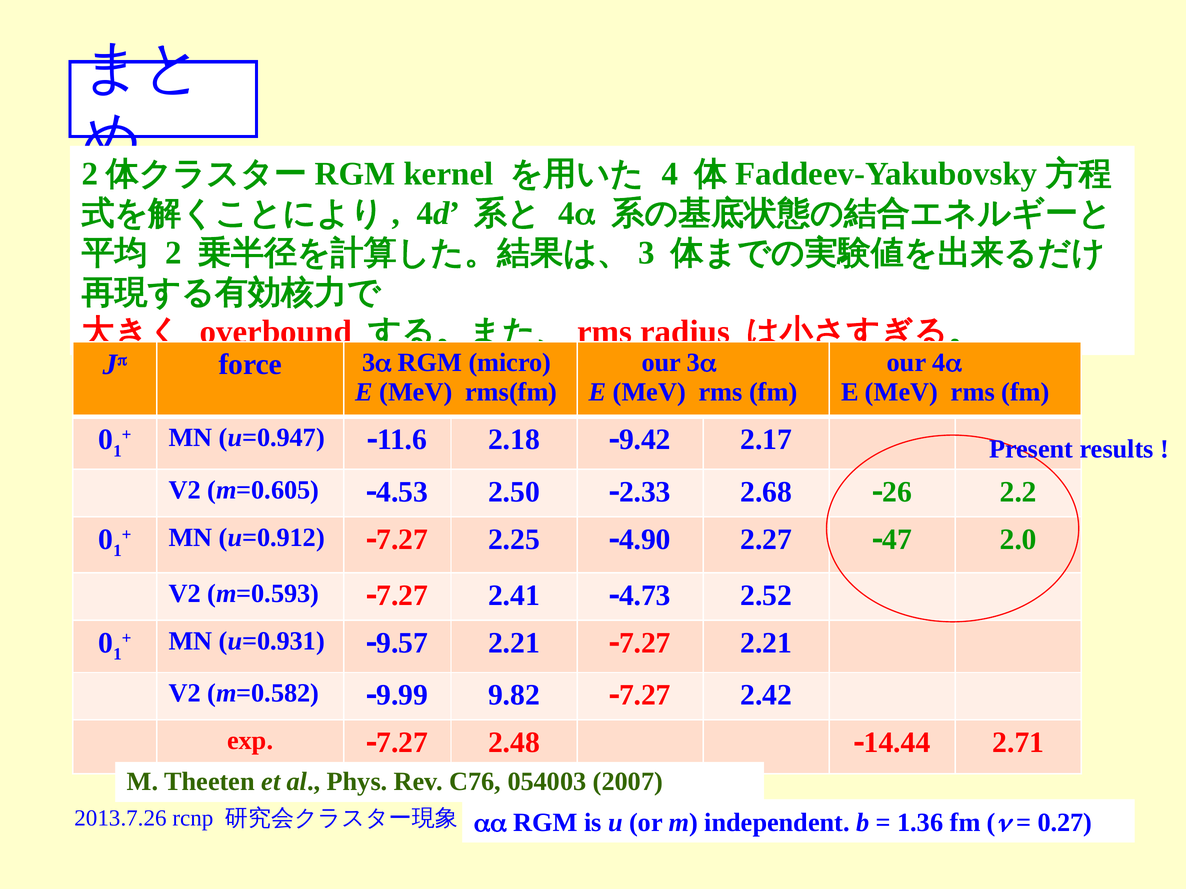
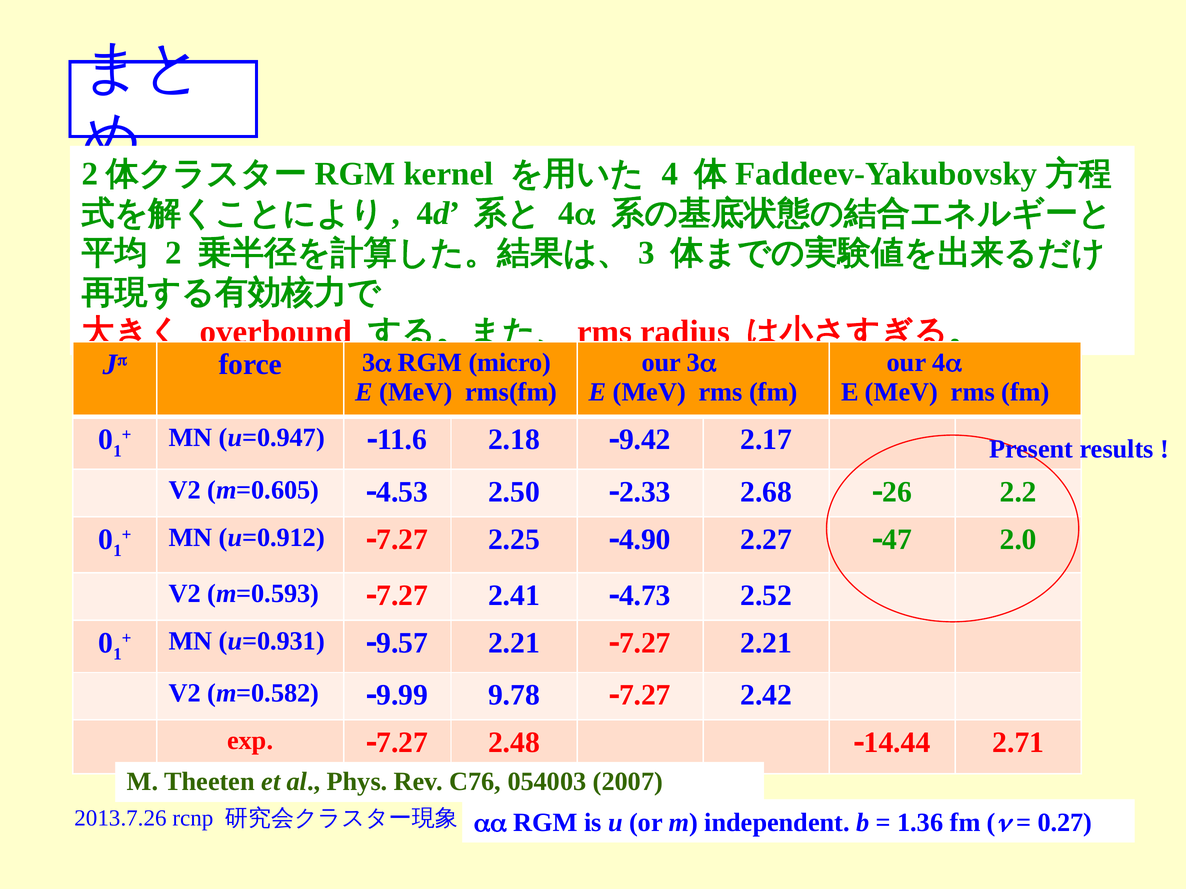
9.82: 9.82 -> 9.78
